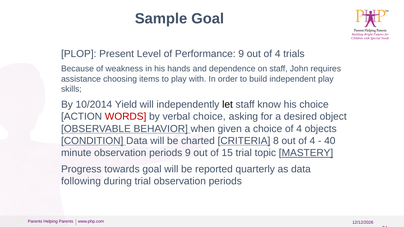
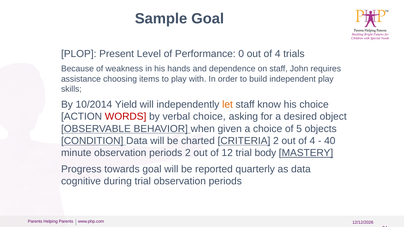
Performance 9: 9 -> 0
let colour: black -> orange
choice of 4: 4 -> 5
CRITERIA 8: 8 -> 2
periods 9: 9 -> 2
15: 15 -> 12
topic: topic -> body
following: following -> cognitive
